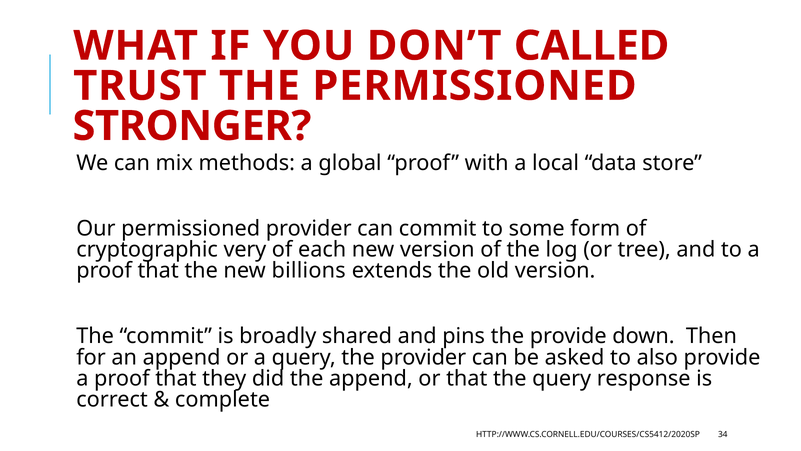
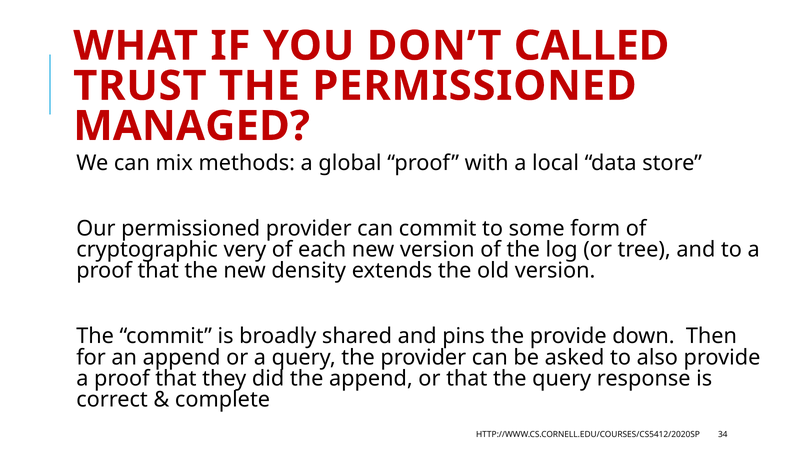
STRONGER: STRONGER -> MANAGED
billions: billions -> density
